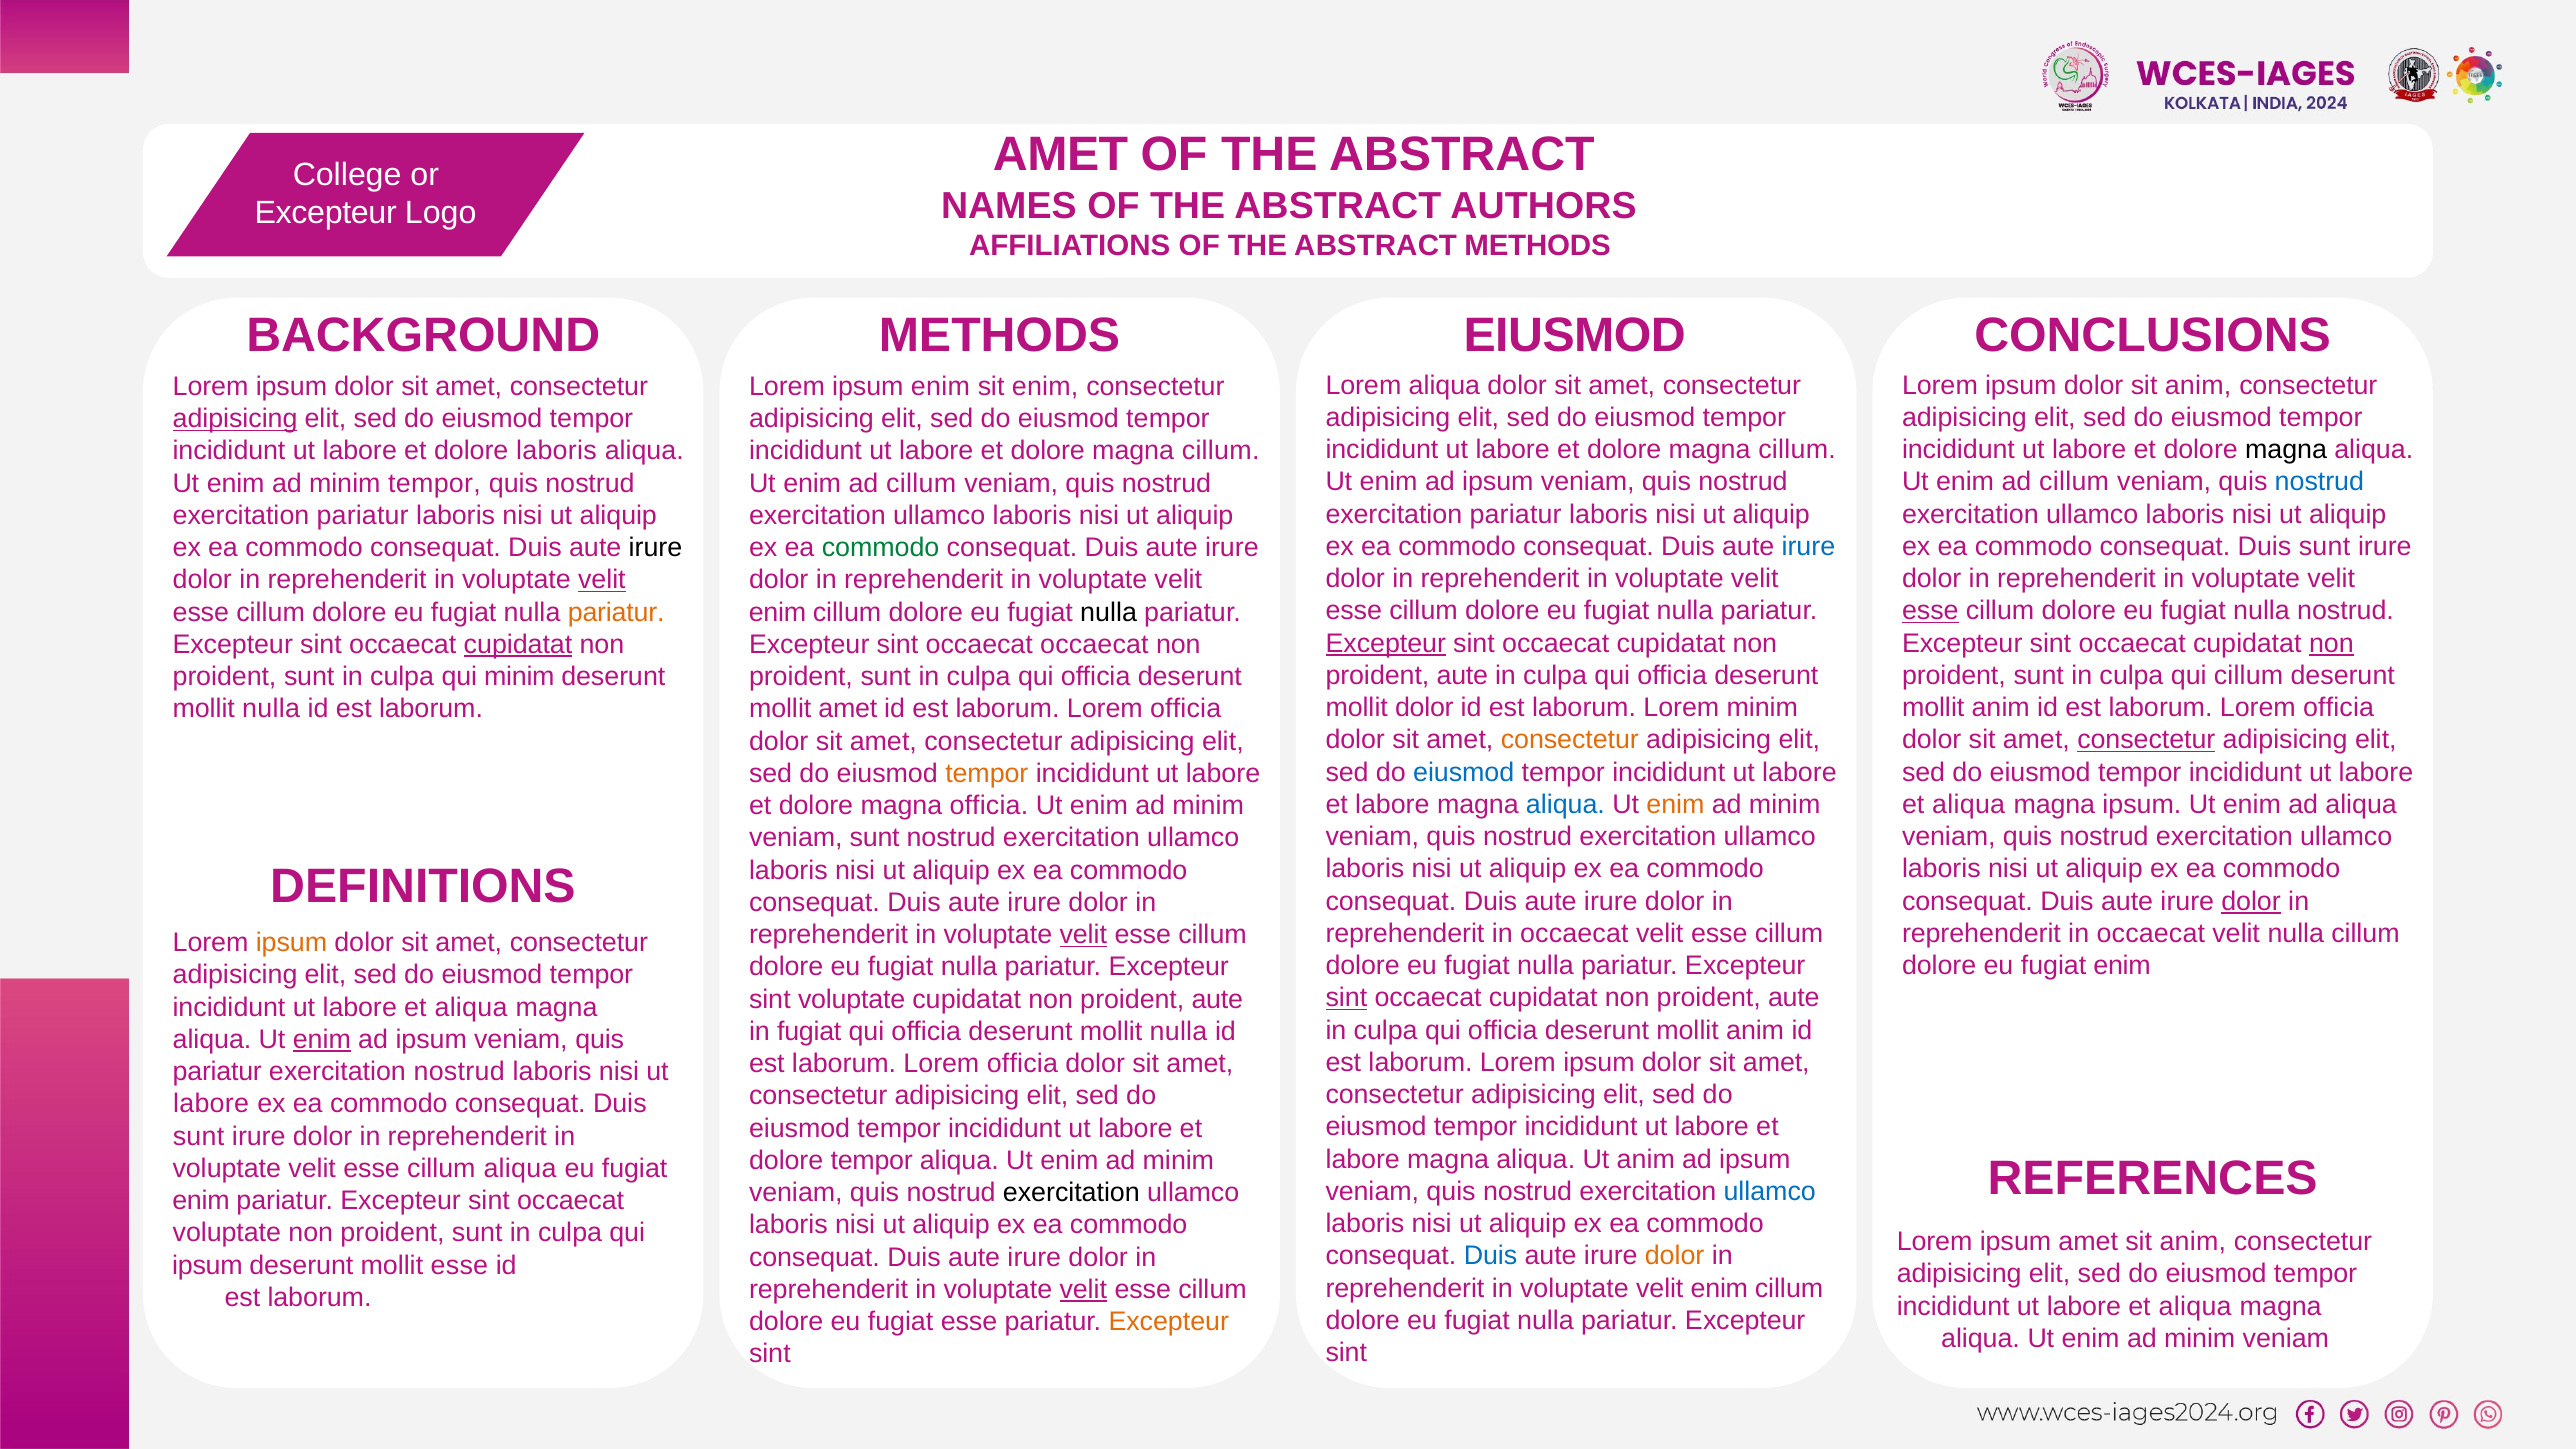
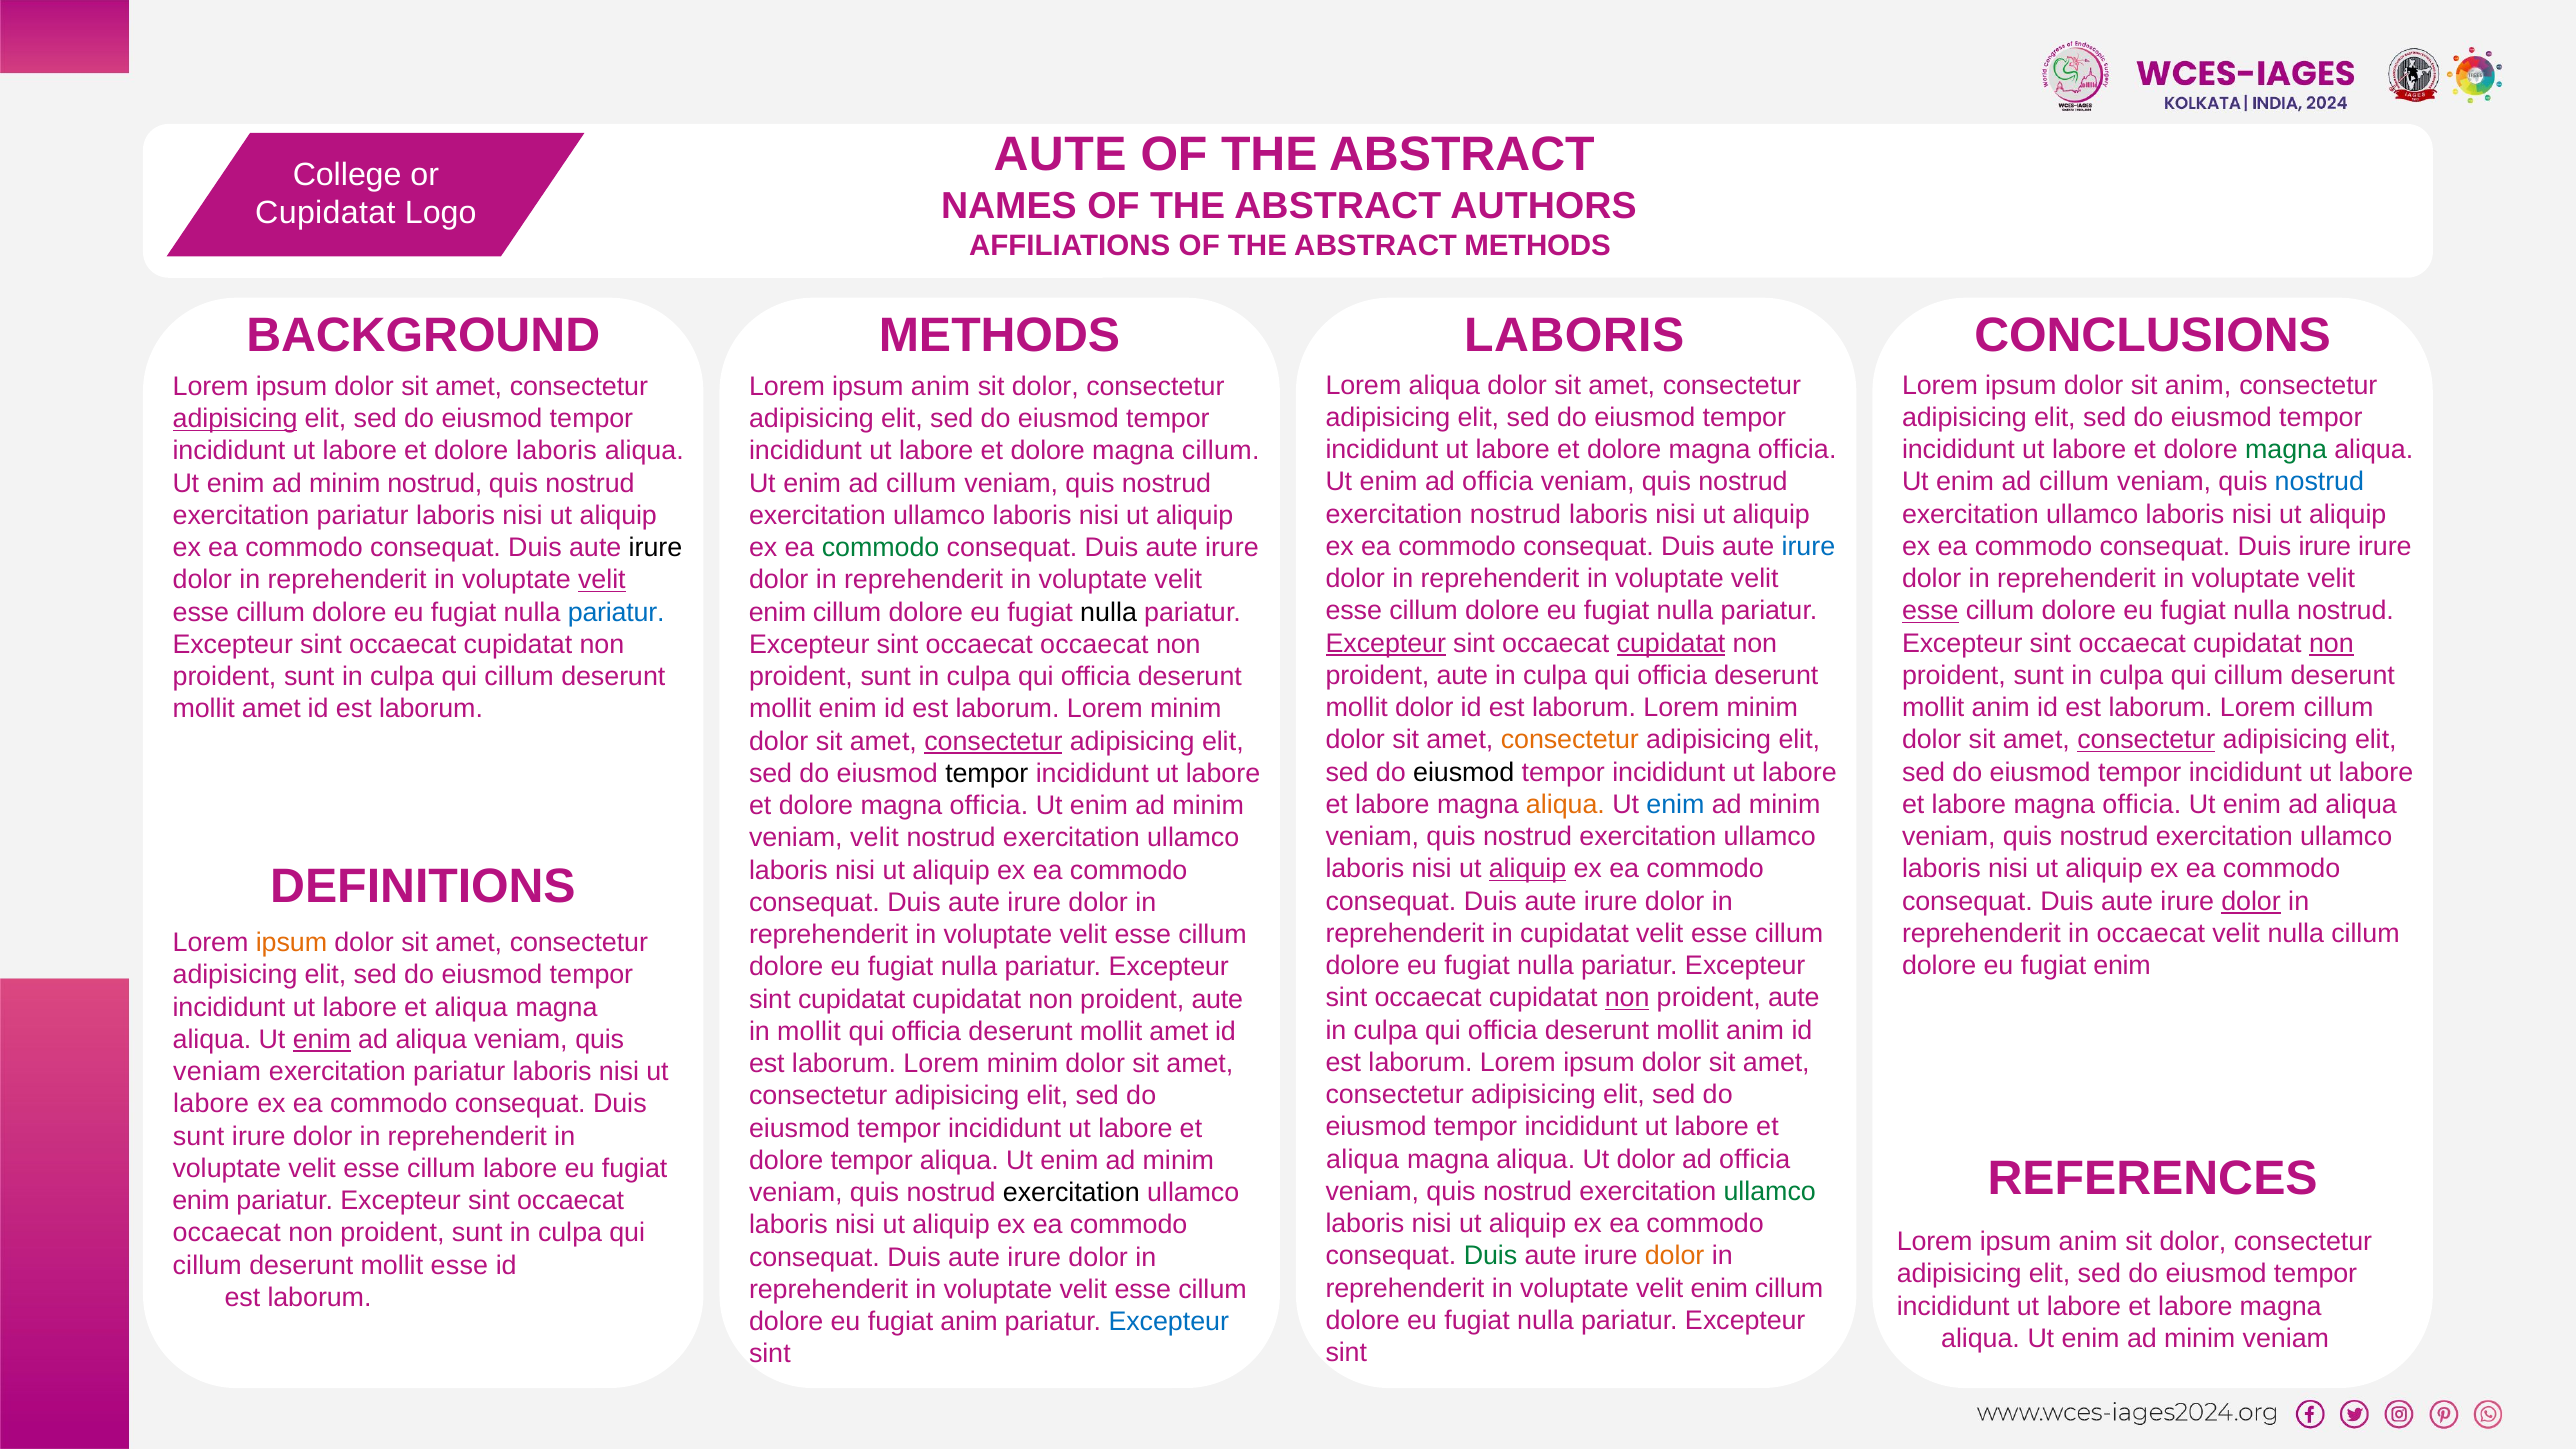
AMET at (1061, 155): AMET -> AUTE
Excepteur at (326, 213): Excepteur -> Cupidatat
METHODS EIUSMOD: EIUSMOD -> LABORIS
enim at (940, 387): enim -> anim
enim at (1045, 387): enim -> dolor
cillum at (1797, 450): cillum -> officia
magna at (2286, 450) colour: black -> green
ipsum at (1498, 482): ipsum -> officia
minim tempor: tempor -> nostrud
pariatur at (1516, 514): pariatur -> nostrud
sunt at (2325, 547): sunt -> irure
pariatur at (616, 612) colour: orange -> blue
cupidatat at (1671, 643) underline: none -> present
cupidatat at (518, 645) underline: present -> none
minim at (519, 677): minim -> cillum
officia at (2339, 708): officia -> cillum
nulla at (271, 709): nulla -> amet
mollit amet: amet -> enim
officia at (1186, 709): officia -> minim
consectetur at (993, 741) underline: none -> present
eiusmod at (1464, 772) colour: blue -> black
tempor at (987, 774) colour: orange -> black
aliqua at (1565, 805) colour: blue -> orange
enim at (1675, 805) colour: orange -> blue
aliqua at (1969, 805): aliqua -> labore
ipsum at (2142, 805): ipsum -> officia
veniam sunt: sunt -> velit
aliquip at (1528, 869) underline: none -> present
occaecat at (1574, 934): occaecat -> cupidatat
velit at (1083, 935) underline: present -> none
sint at (1346, 998) underline: present -> none
non at (1627, 998) underline: none -> present
sint voluptate: voluptate -> cupidatat
in fugiat: fugiat -> mollit
officia deserunt mollit nulla: nulla -> amet
ipsum at (431, 1040): ipsum -> aliqua
officia at (1022, 1064): officia -> minim
pariatur at (217, 1072): pariatur -> veniam
nostrud at (459, 1072): nostrud -> pariatur
labore at (1363, 1159): labore -> aliqua
Ut anim: anim -> dolor
ipsum at (1755, 1159): ipsum -> officia
cillum aliqua: aliqua -> labore
ullamco at (1770, 1192) colour: blue -> green
voluptate at (227, 1233): voluptate -> occaecat
amet at (2088, 1242): amet -> anim
anim at (2193, 1242): anim -> dolor
Duis at (1491, 1256) colour: blue -> green
ipsum at (207, 1265): ipsum -> cillum
velit at (1083, 1290) underline: present -> none
aliqua at (2195, 1306): aliqua -> labore
fugiat esse: esse -> anim
Excepteur at (1169, 1322) colour: orange -> blue
